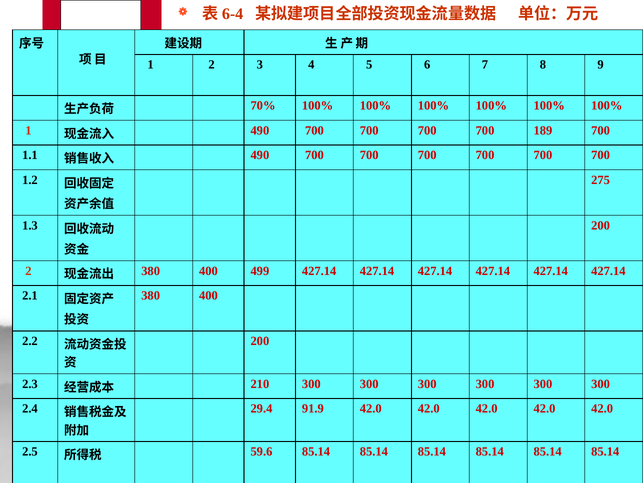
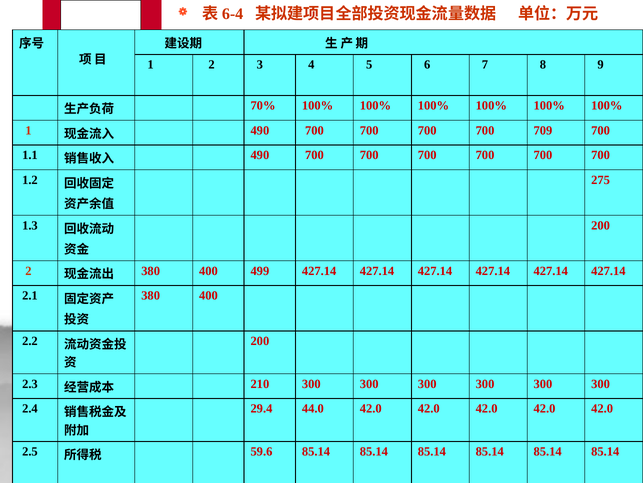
189: 189 -> 709
91.9: 91.9 -> 44.0
